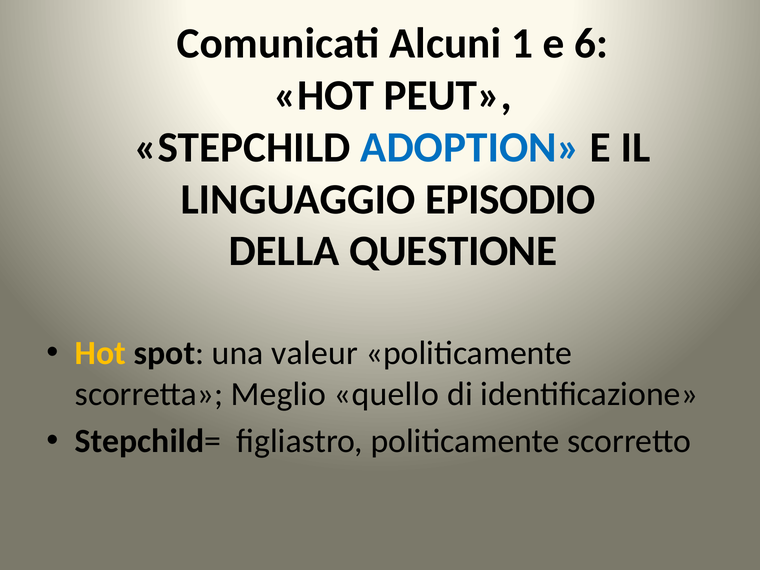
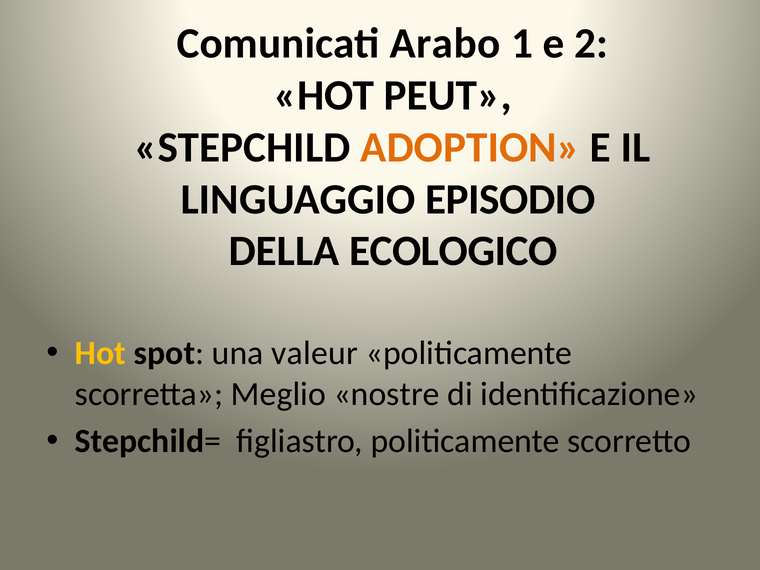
Alcuni: Alcuni -> Arabo
6: 6 -> 2
ADOPTION colour: blue -> orange
QUESTIONE: QUESTIONE -> ECOLOGICO
quello: quello -> nostre
